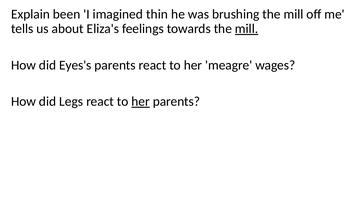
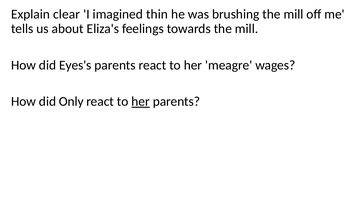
been: been -> clear
mill at (247, 29) underline: present -> none
Legs: Legs -> Only
